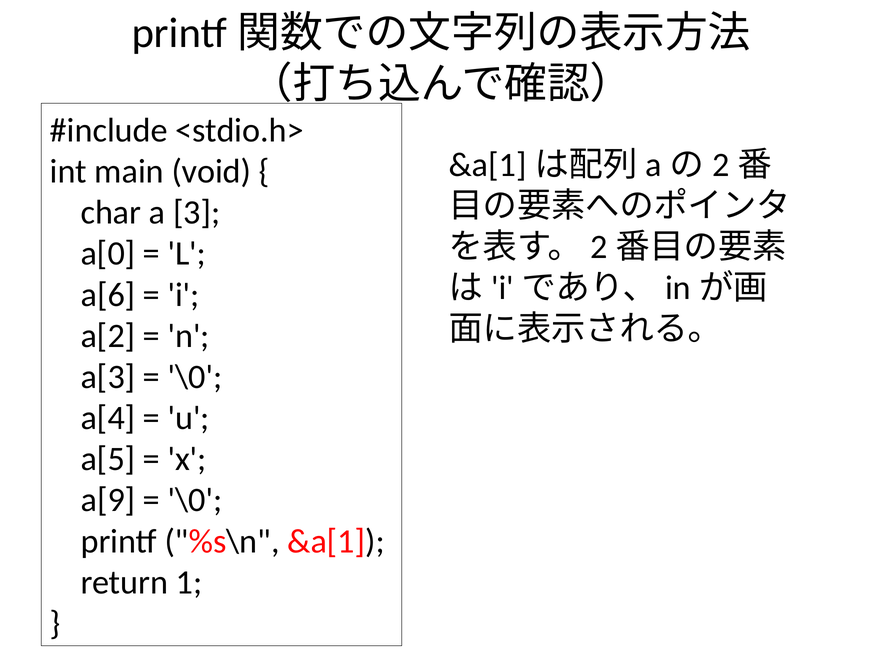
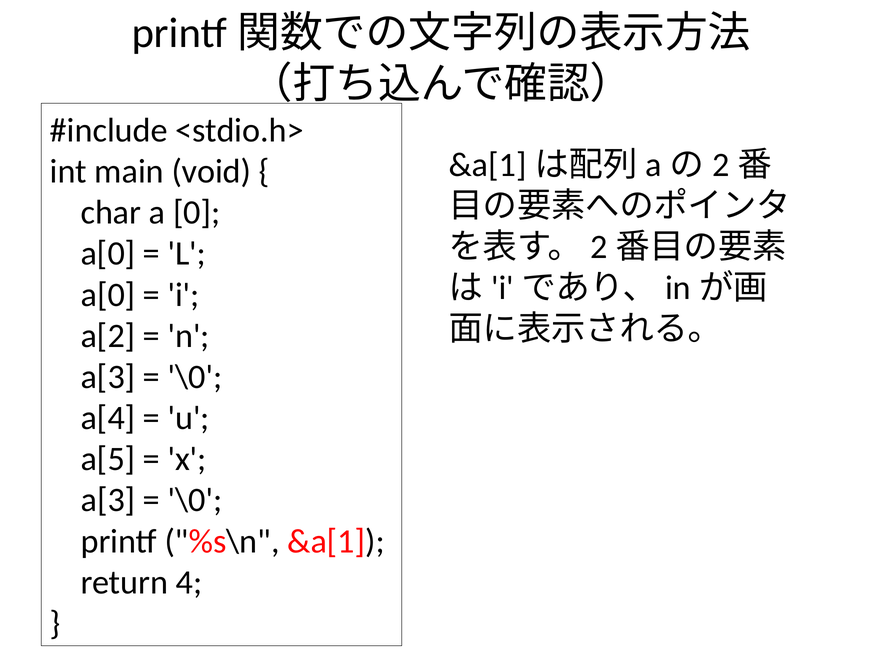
3: 3 -> 0
a[6 at (108, 295): a[6 -> a[0
a[9 at (108, 500): a[9 -> a[3
1: 1 -> 4
